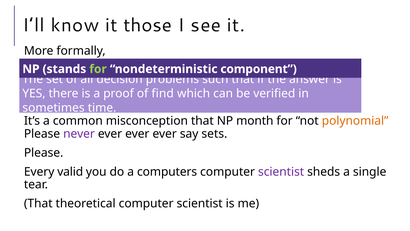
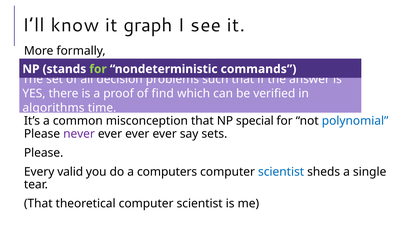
those: those -> graph
component: component -> commands
sometimes: sometimes -> algorithms
month: month -> special
polynomial colour: orange -> blue
scientist at (281, 171) colour: purple -> blue
